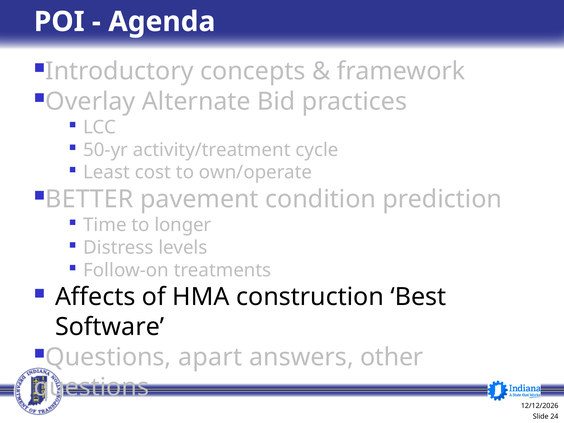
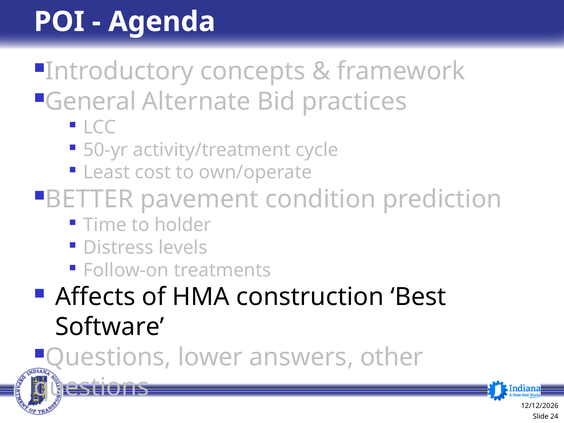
Overlay: Overlay -> General
longer: longer -> holder
apart: apart -> lower
